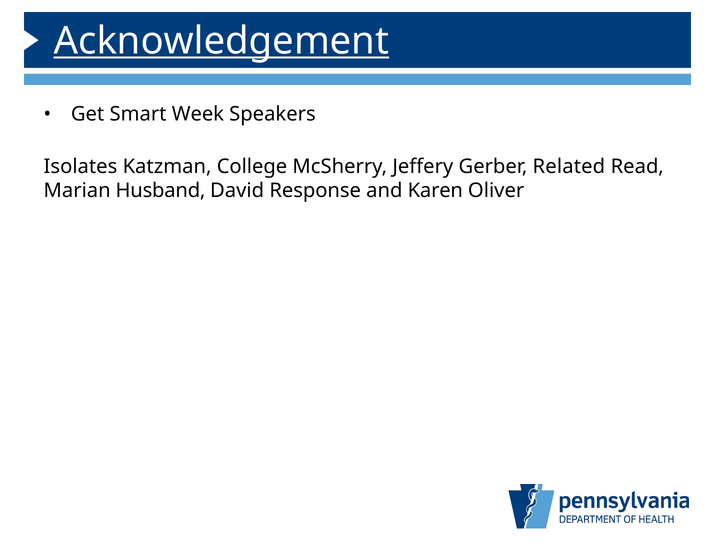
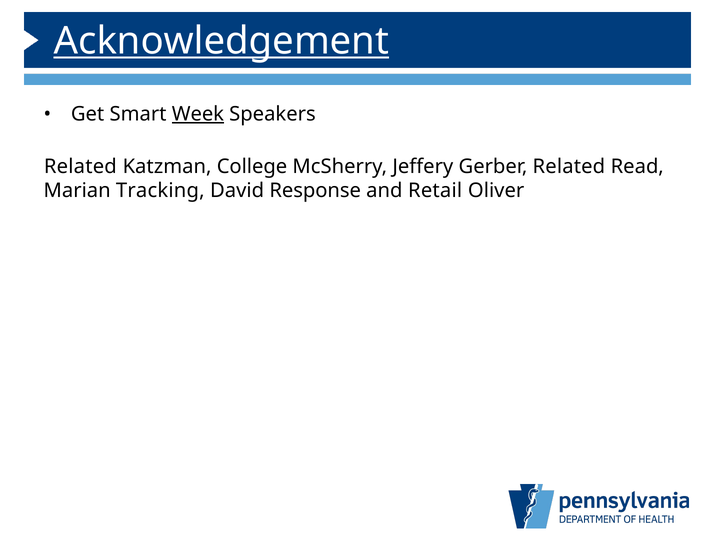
Week underline: none -> present
Isolates at (80, 167): Isolates -> Related
Husband: Husband -> Tracking
Karen: Karen -> Retail
